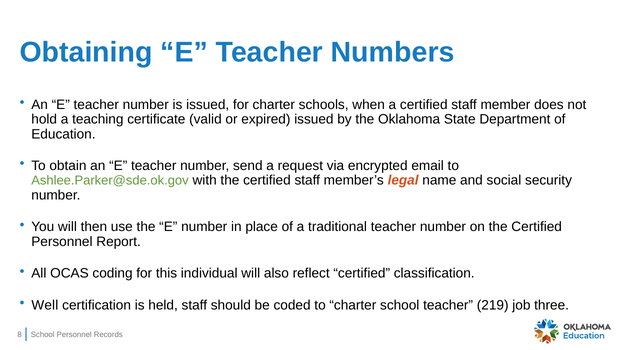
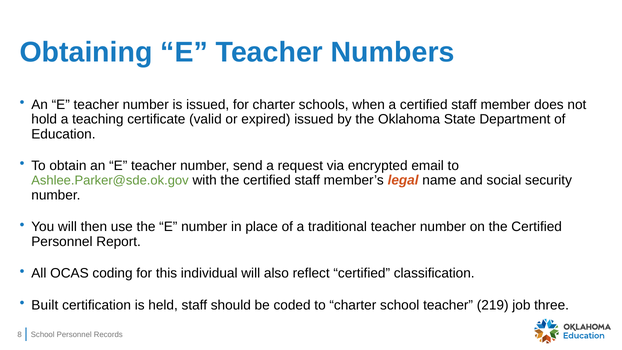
Well: Well -> Built
